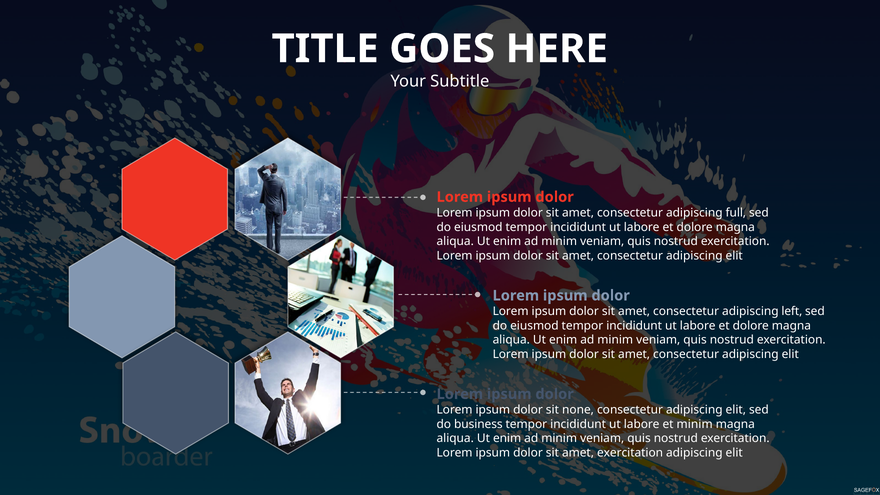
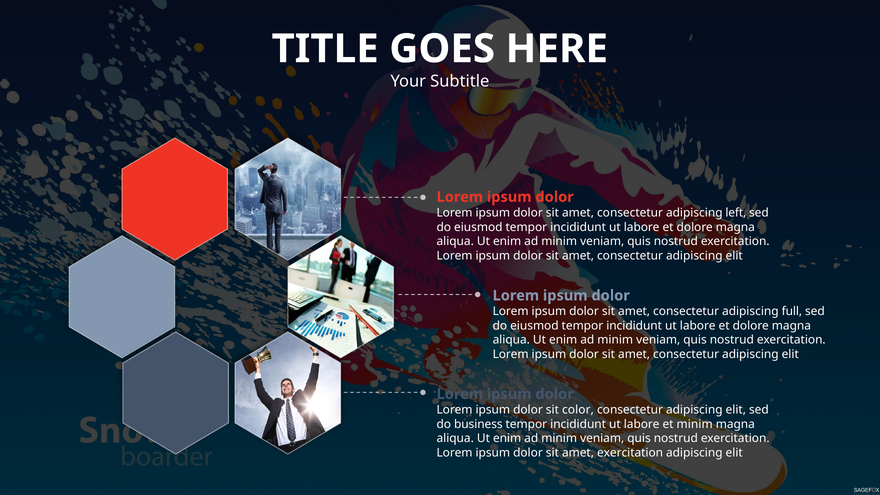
full: full -> left
left: left -> full
none: none -> color
